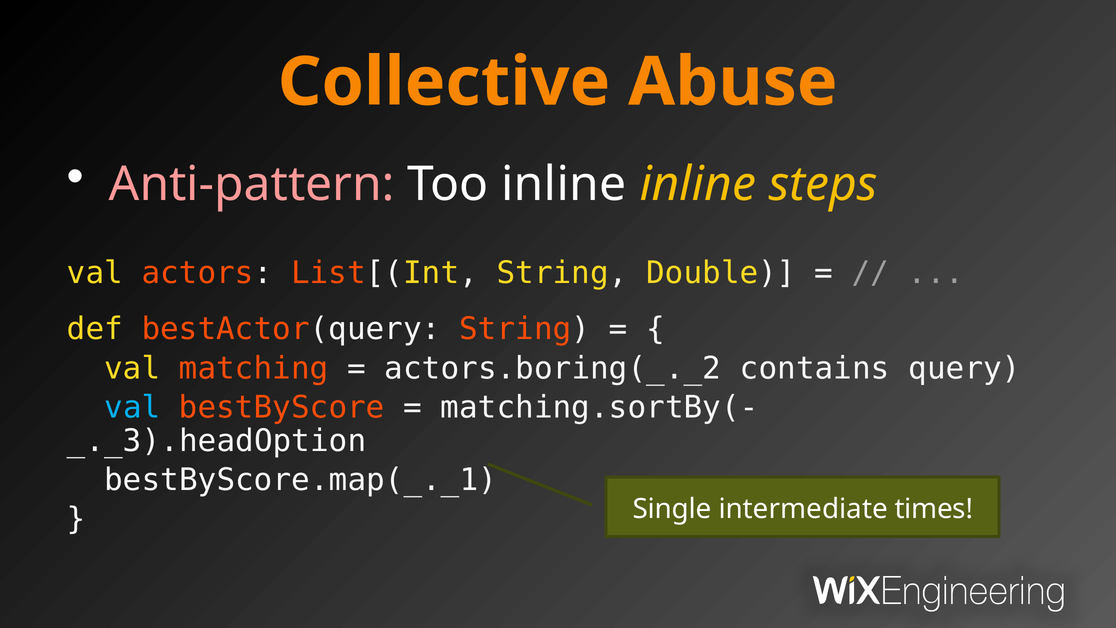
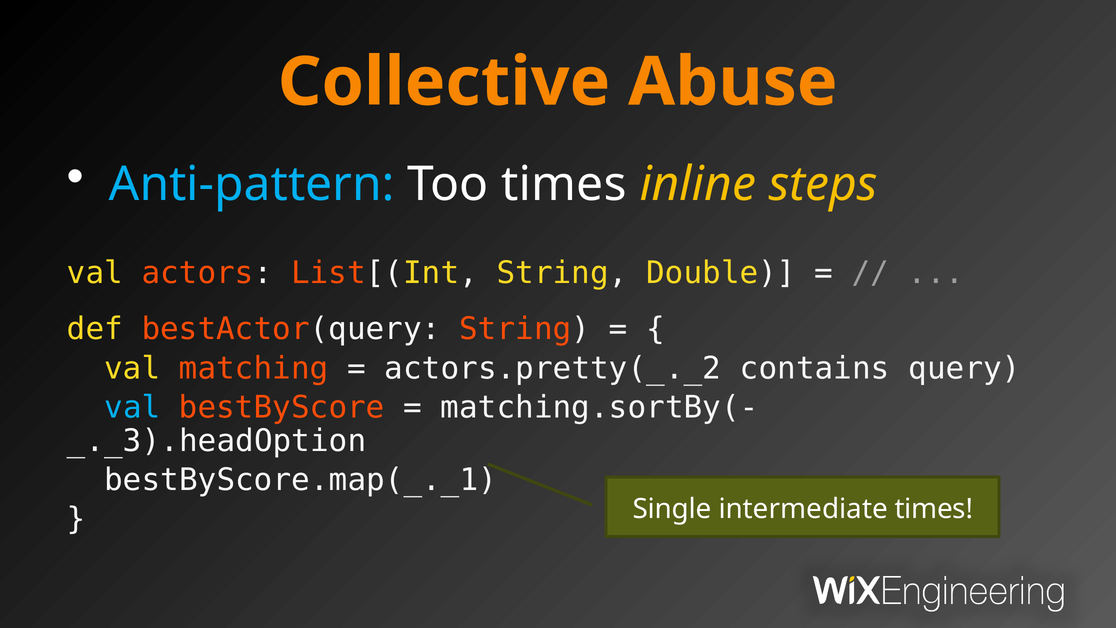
Anti-pattern colour: pink -> light blue
Too inline: inline -> times
actors.boring(_._2: actors.boring(_._2 -> actors.pretty(_._2
